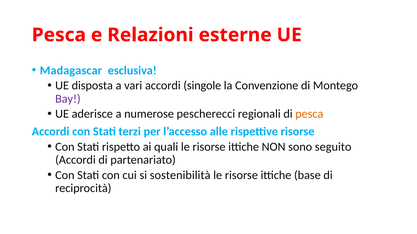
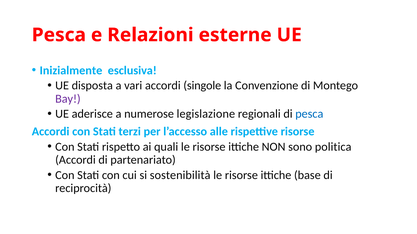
Madagascar: Madagascar -> Inizialmente
pescherecci: pescherecci -> legislazione
pesca at (309, 114) colour: orange -> blue
seguito: seguito -> politica
